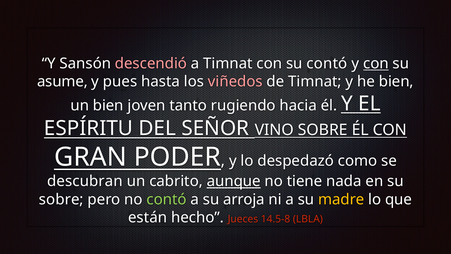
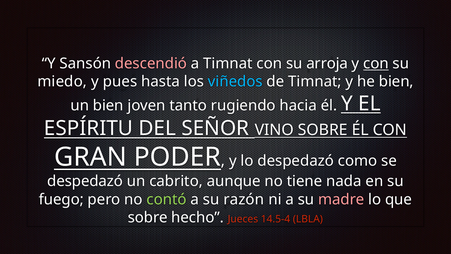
su contó: contó -> arroja
asume: asume -> miedo
viñedos colour: pink -> light blue
descubran at (85, 181): descubran -> despedazó
aunque underline: present -> none
sobre at (61, 199): sobre -> fuego
arroja: arroja -> razón
madre colour: yellow -> pink
están at (148, 217): están -> sobre
14.5-8: 14.5-8 -> 14.5-4
